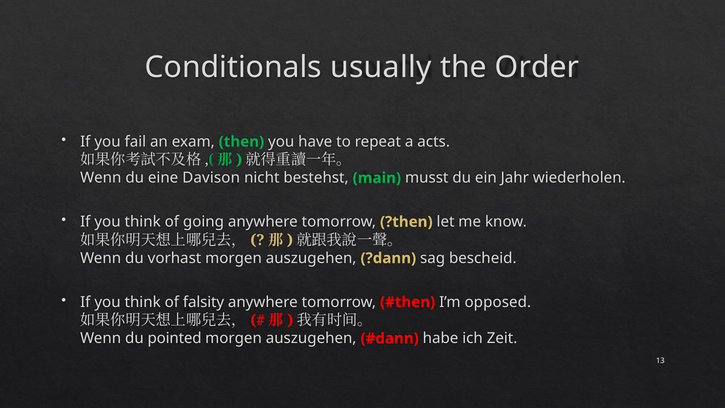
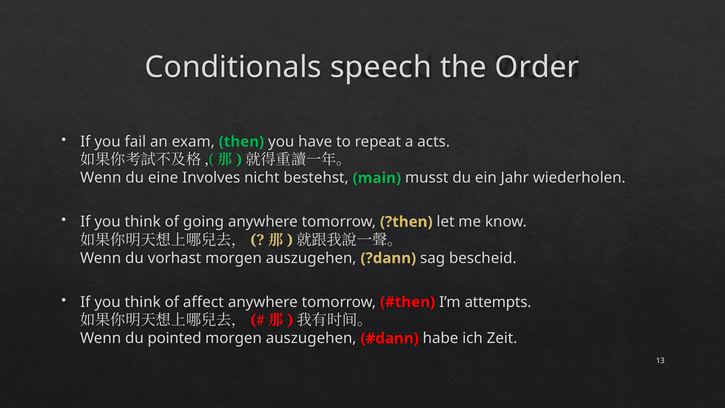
usually: usually -> speech
Davison: Davison -> Involves
falsity: falsity -> affect
opposed: opposed -> attempts
